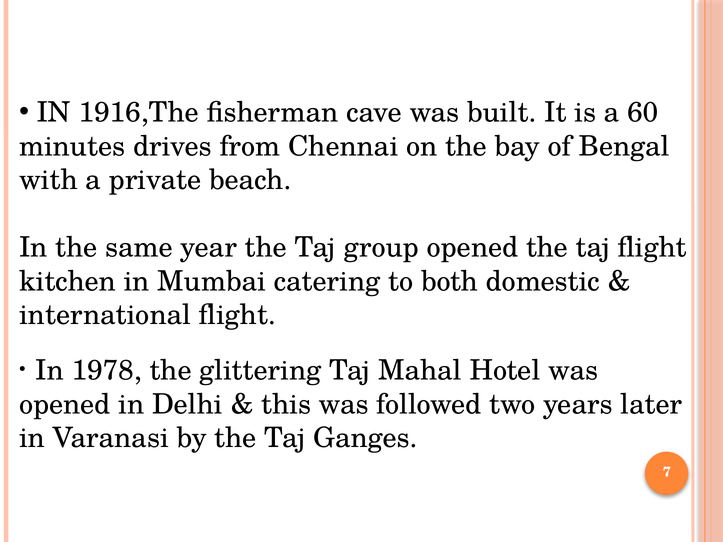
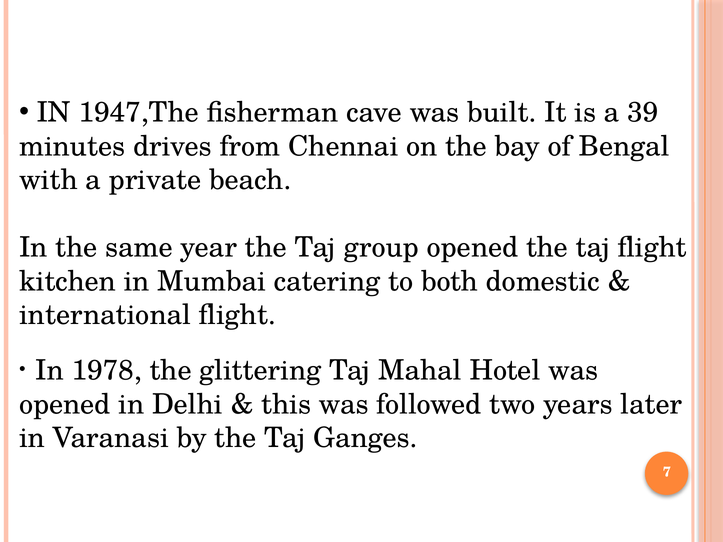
1916,The: 1916,The -> 1947,The
60: 60 -> 39
